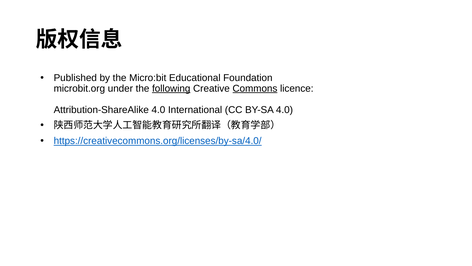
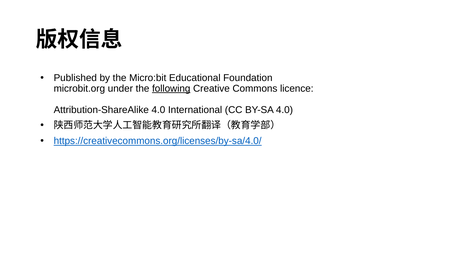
Commons underline: present -> none
